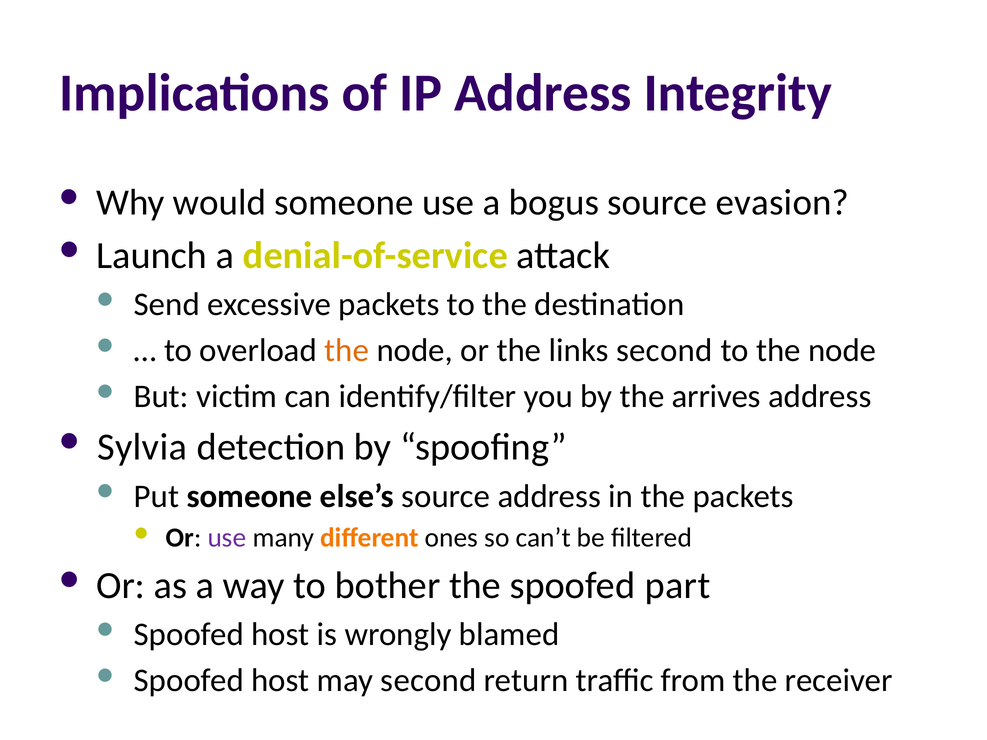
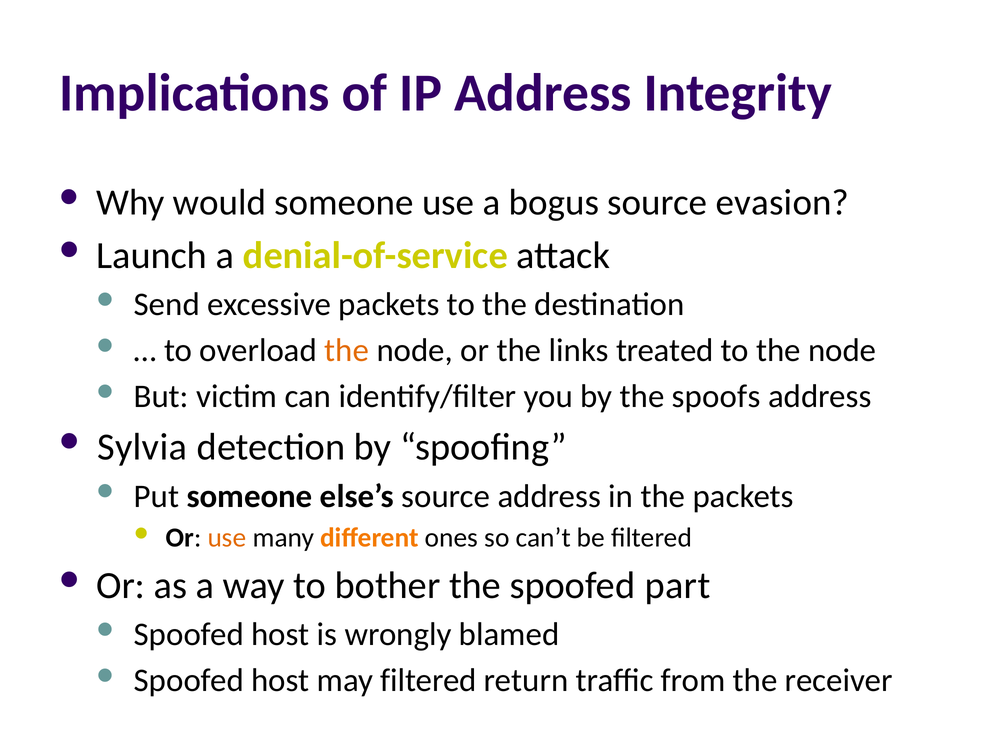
links second: second -> treated
arrives: arrives -> spoofs
use at (227, 538) colour: purple -> orange
may second: second -> filtered
